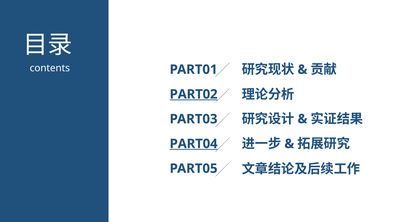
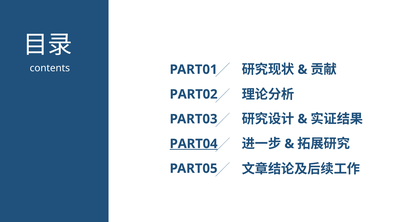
PART02 underline: present -> none
